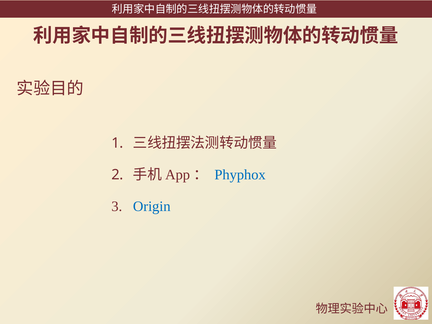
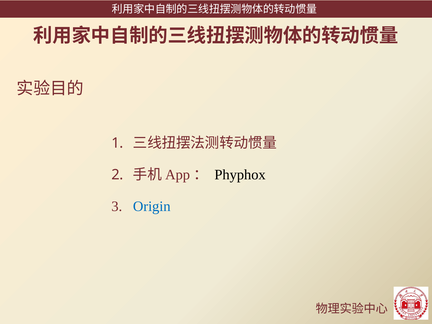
Phyphox colour: blue -> black
